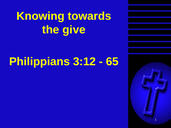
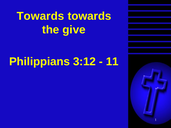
Knowing at (40, 16): Knowing -> Towards
65: 65 -> 11
